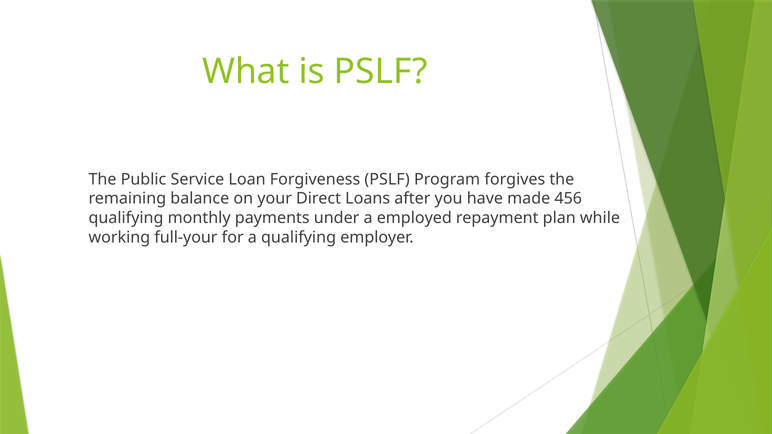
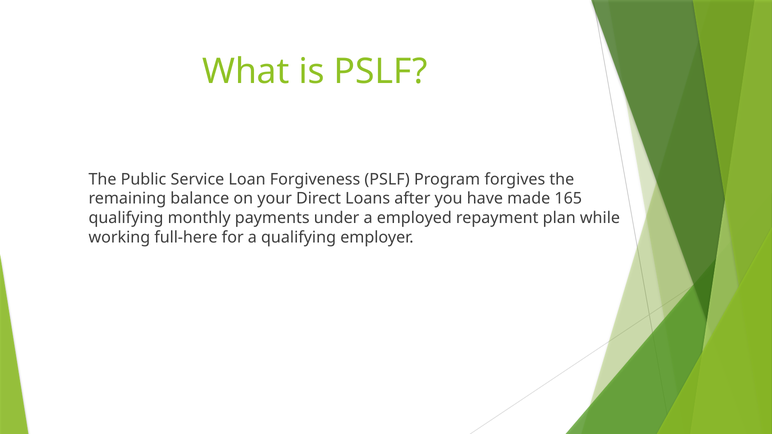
456: 456 -> 165
full-your: full-your -> full-here
